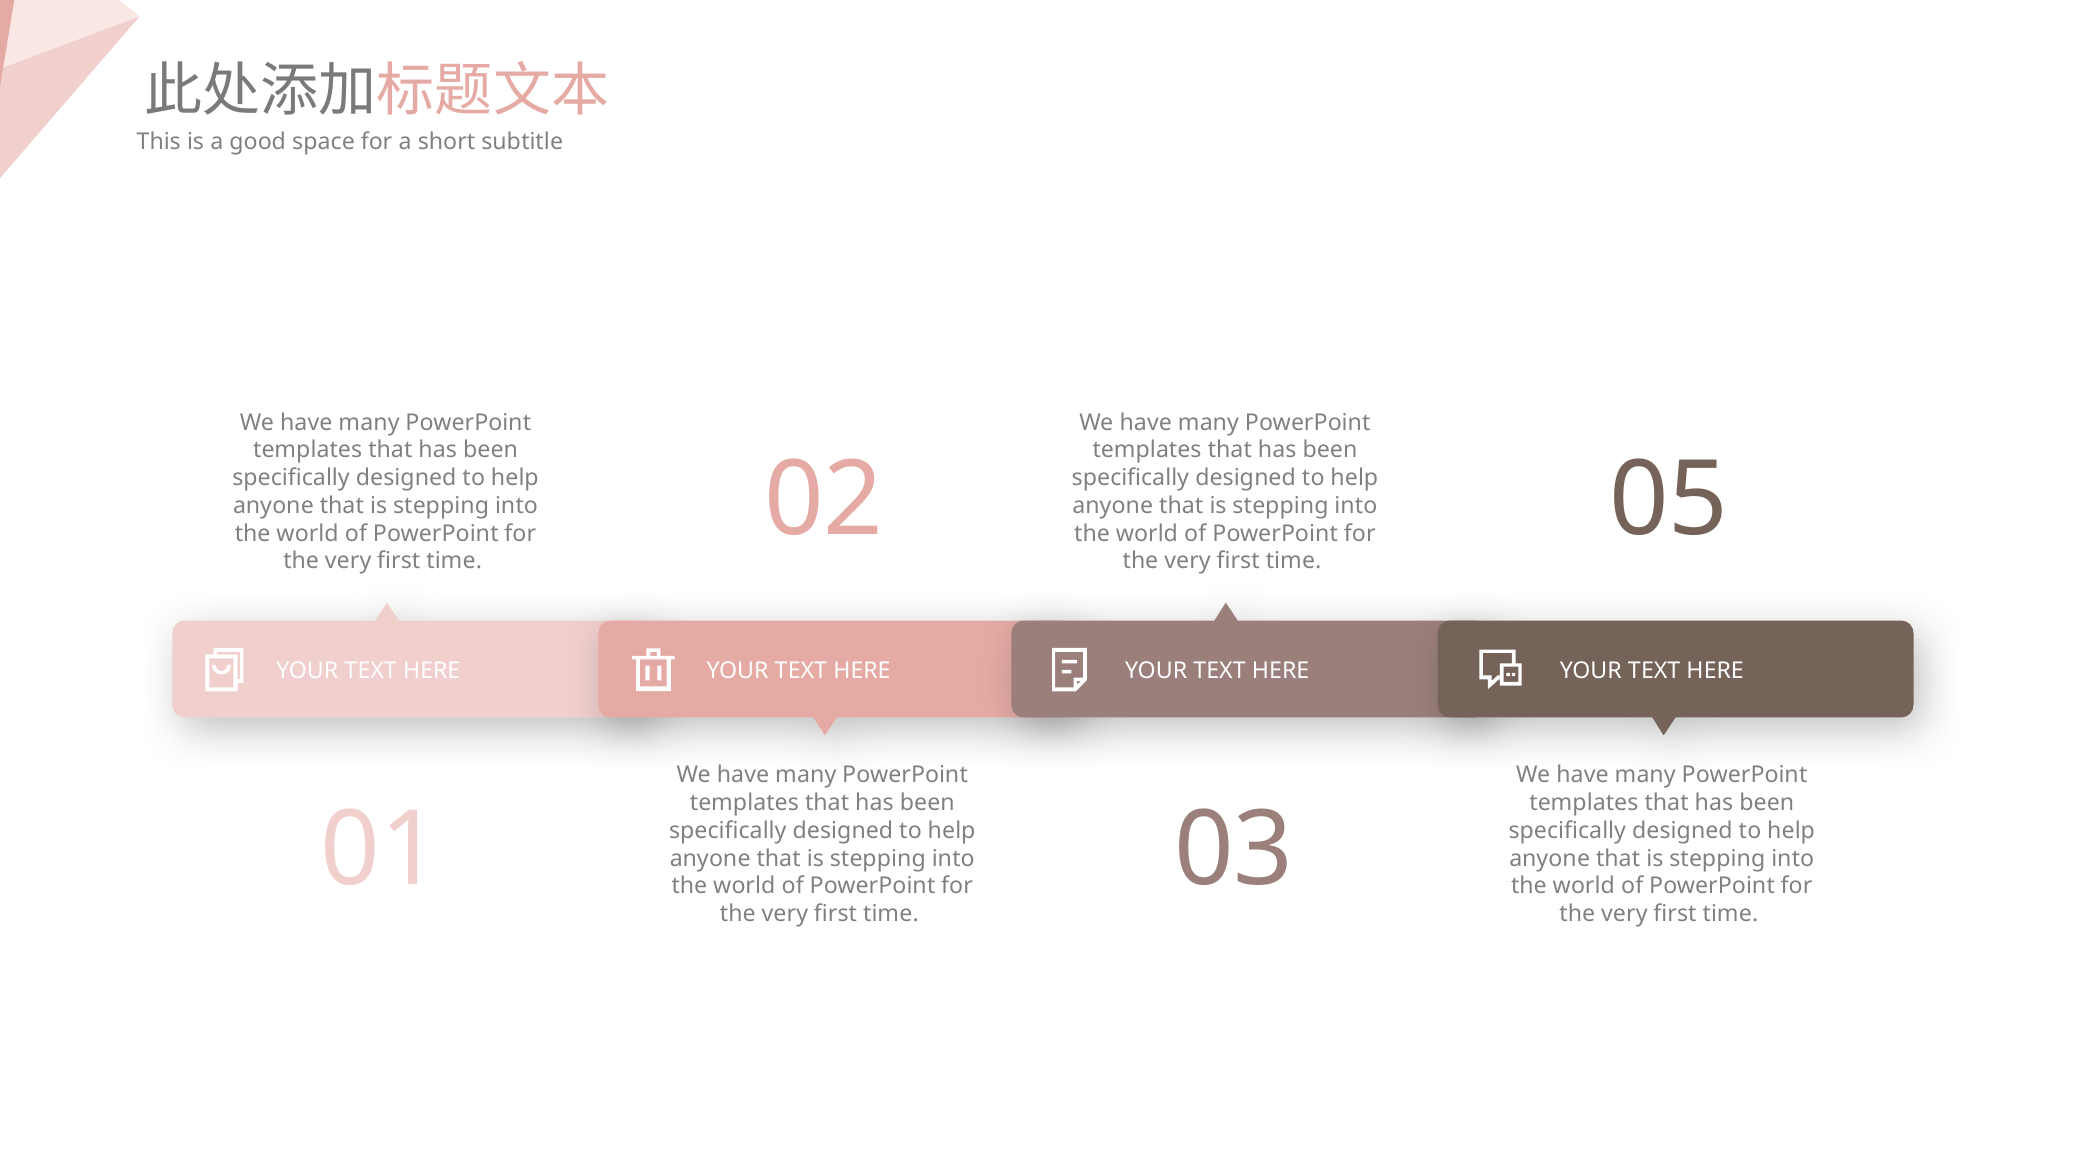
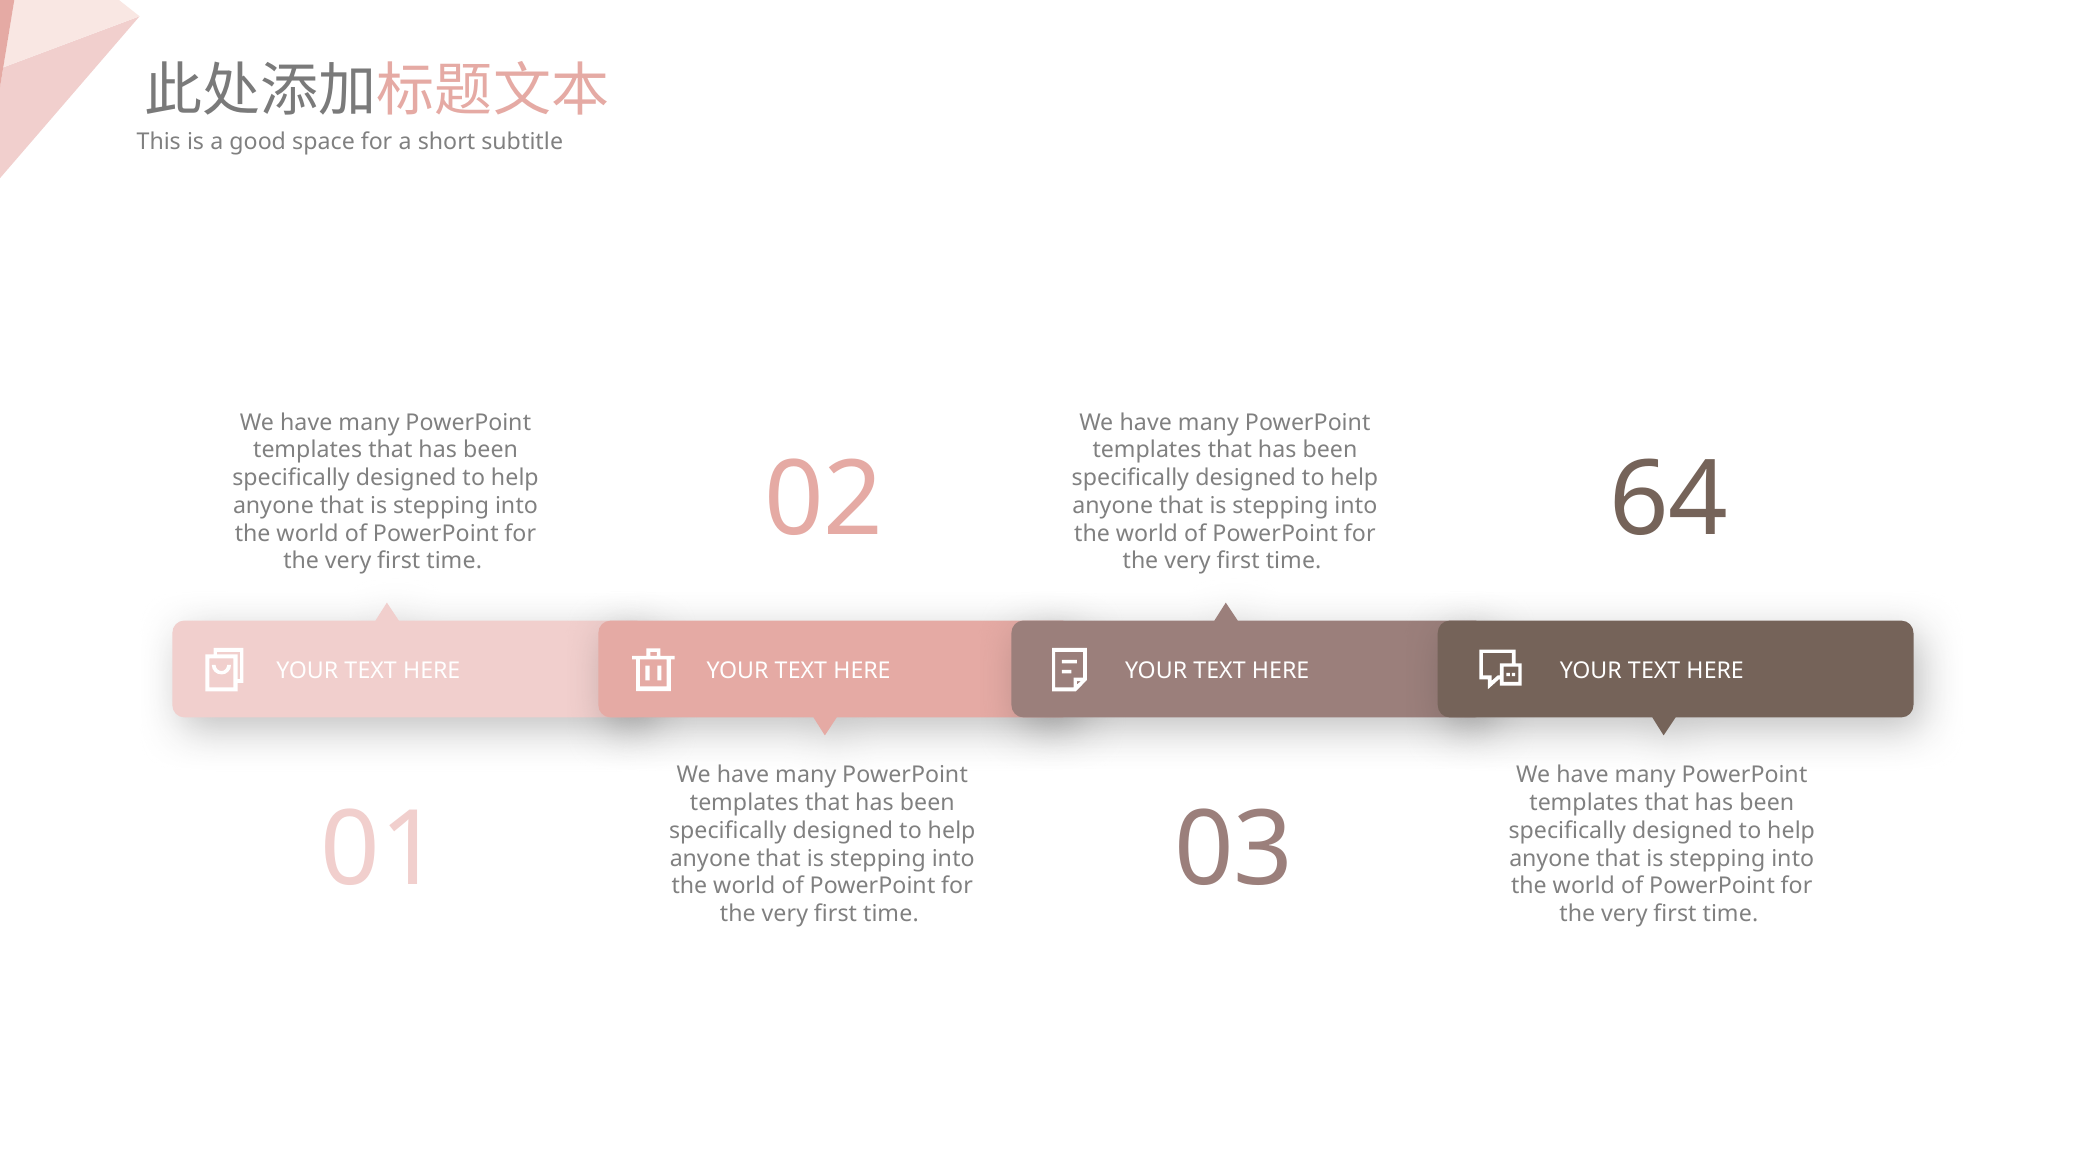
05: 05 -> 64
